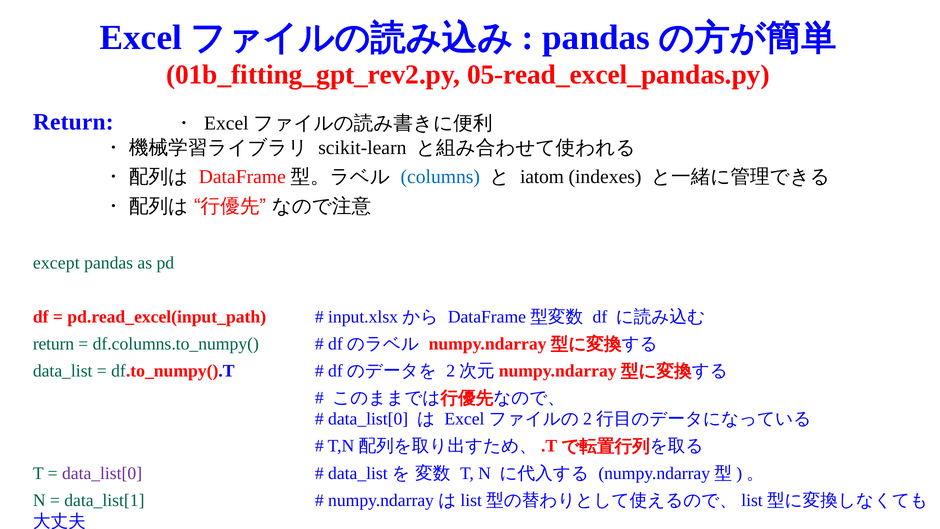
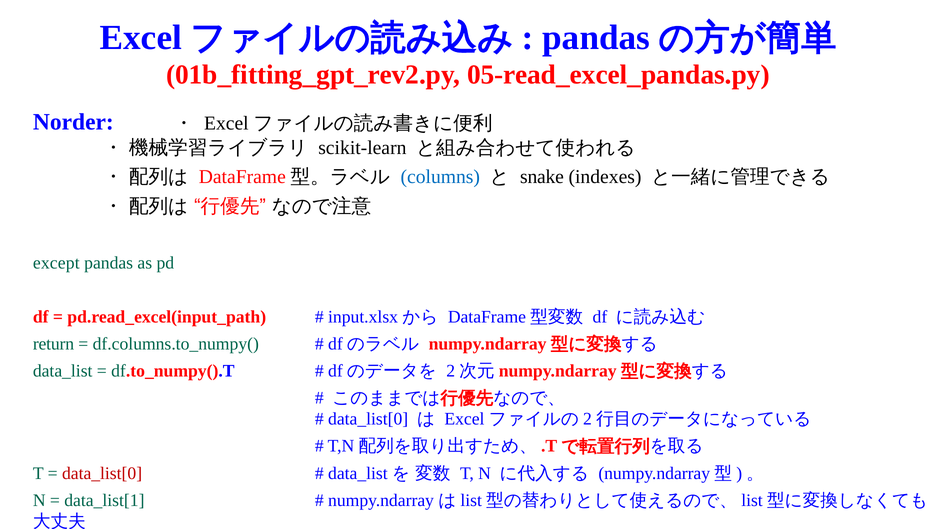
Return at (73, 122): Return -> Norder
iatom: iatom -> snake
data_list[0 at (102, 473) colour: purple -> red
